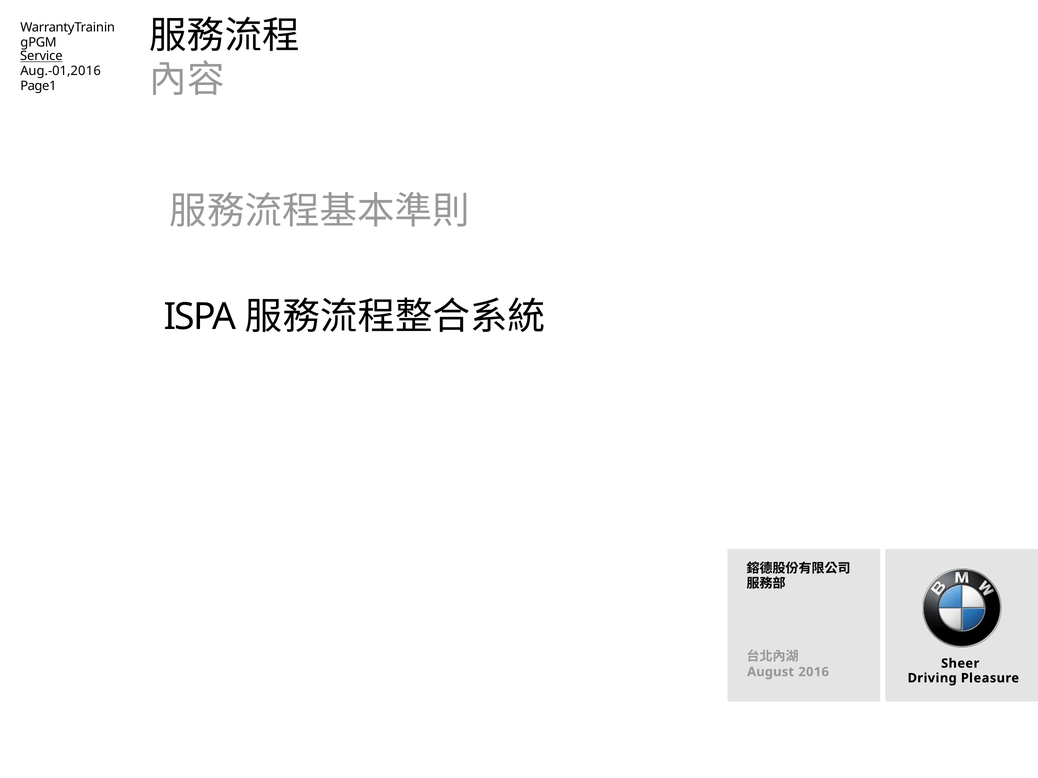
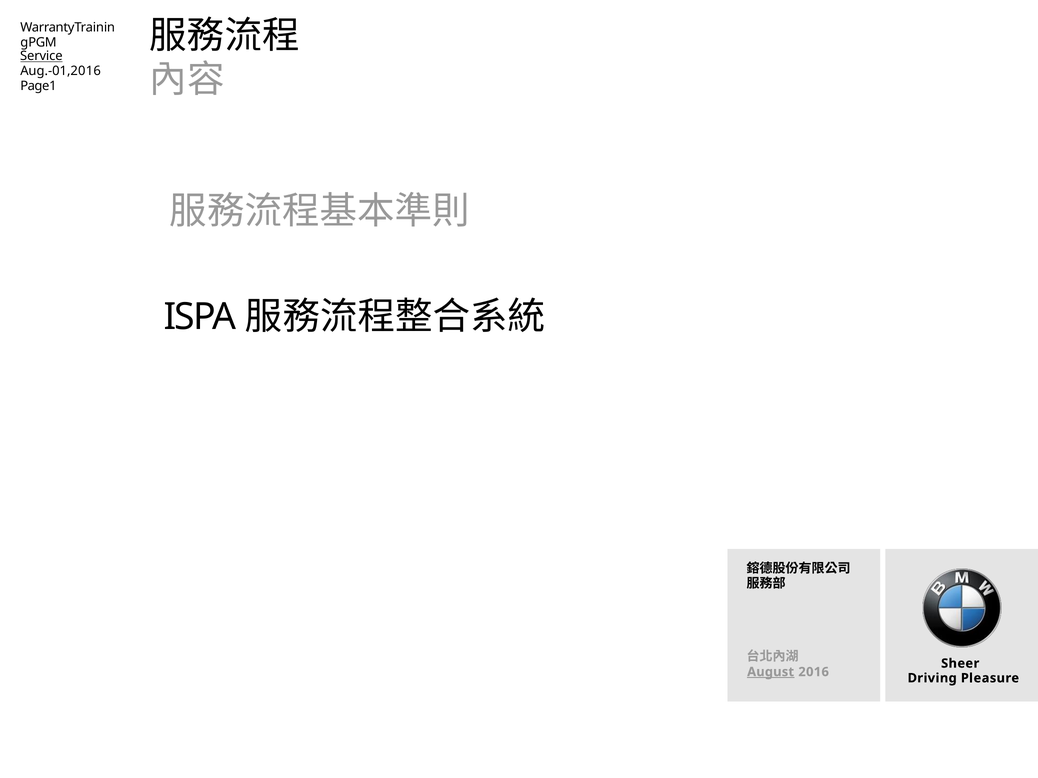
August underline: none -> present
